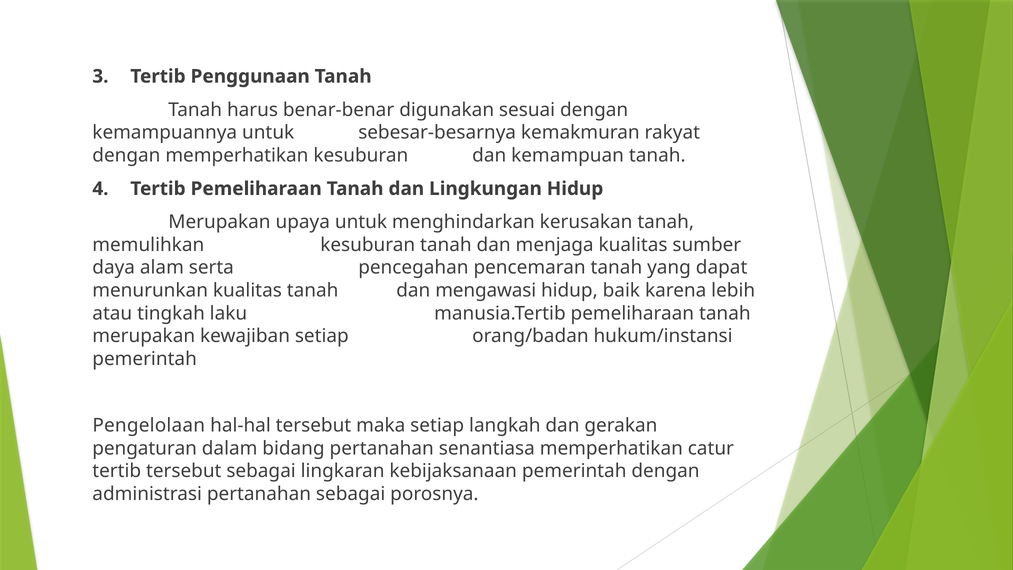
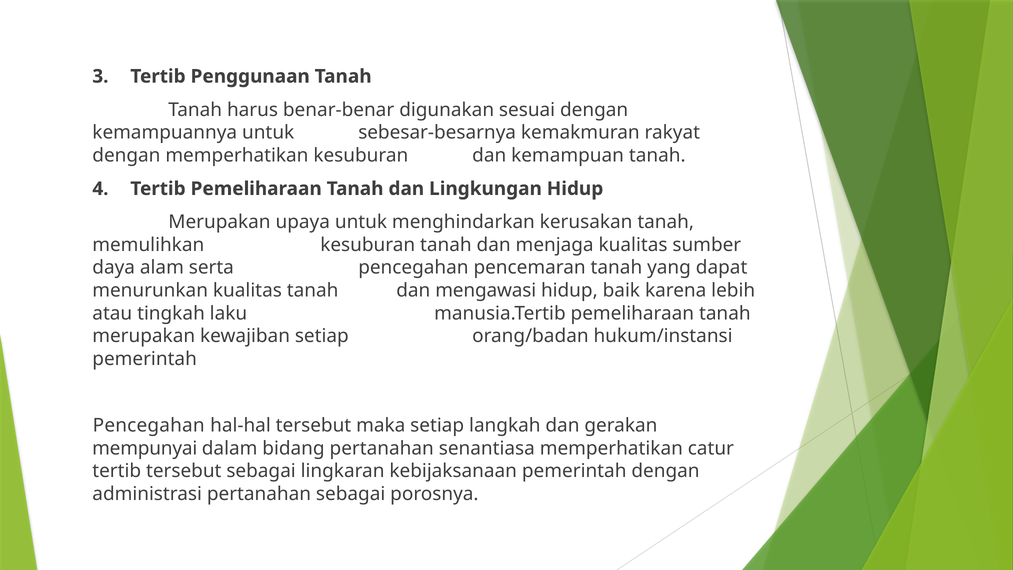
Pengelolaan at (149, 425): Pengelolaan -> Pencegahan
pengaturan: pengaturan -> mempunyai
